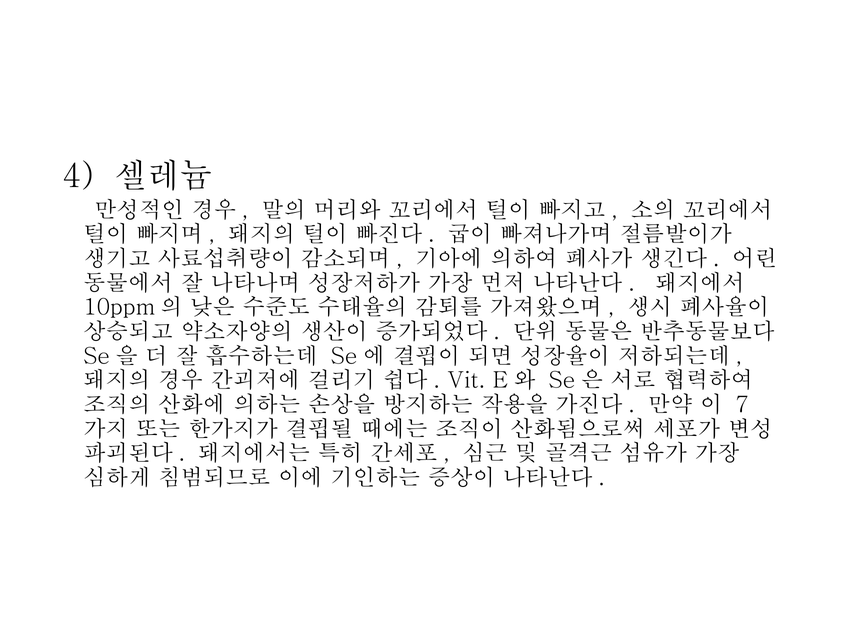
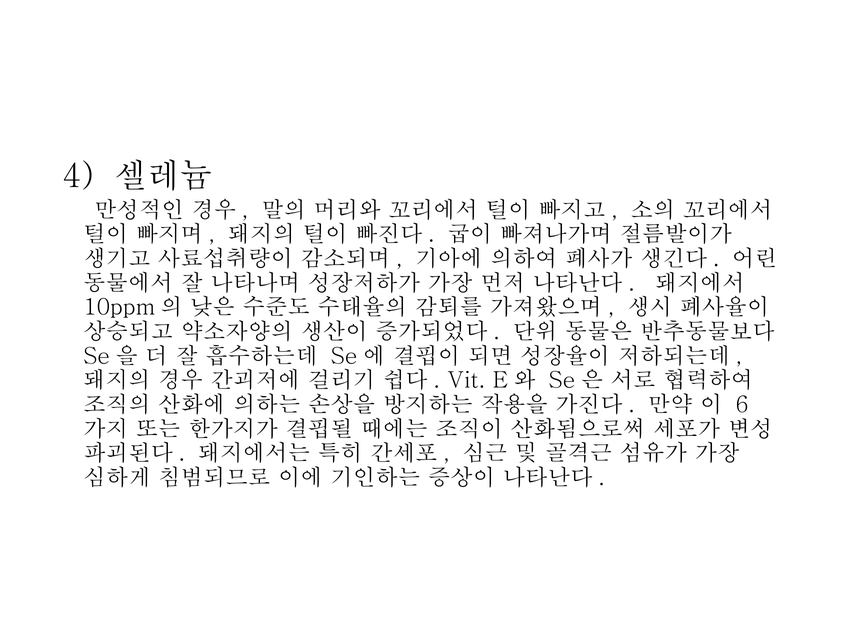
7: 7 -> 6
